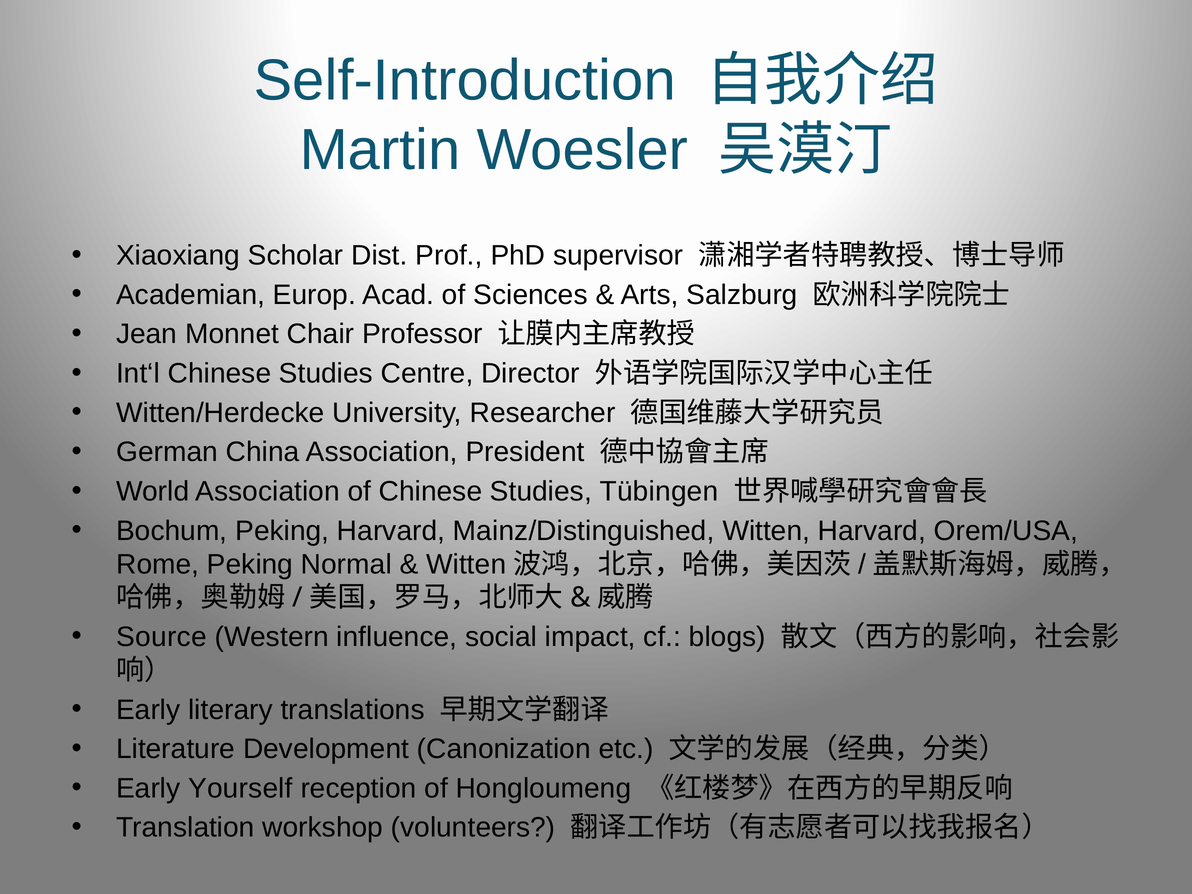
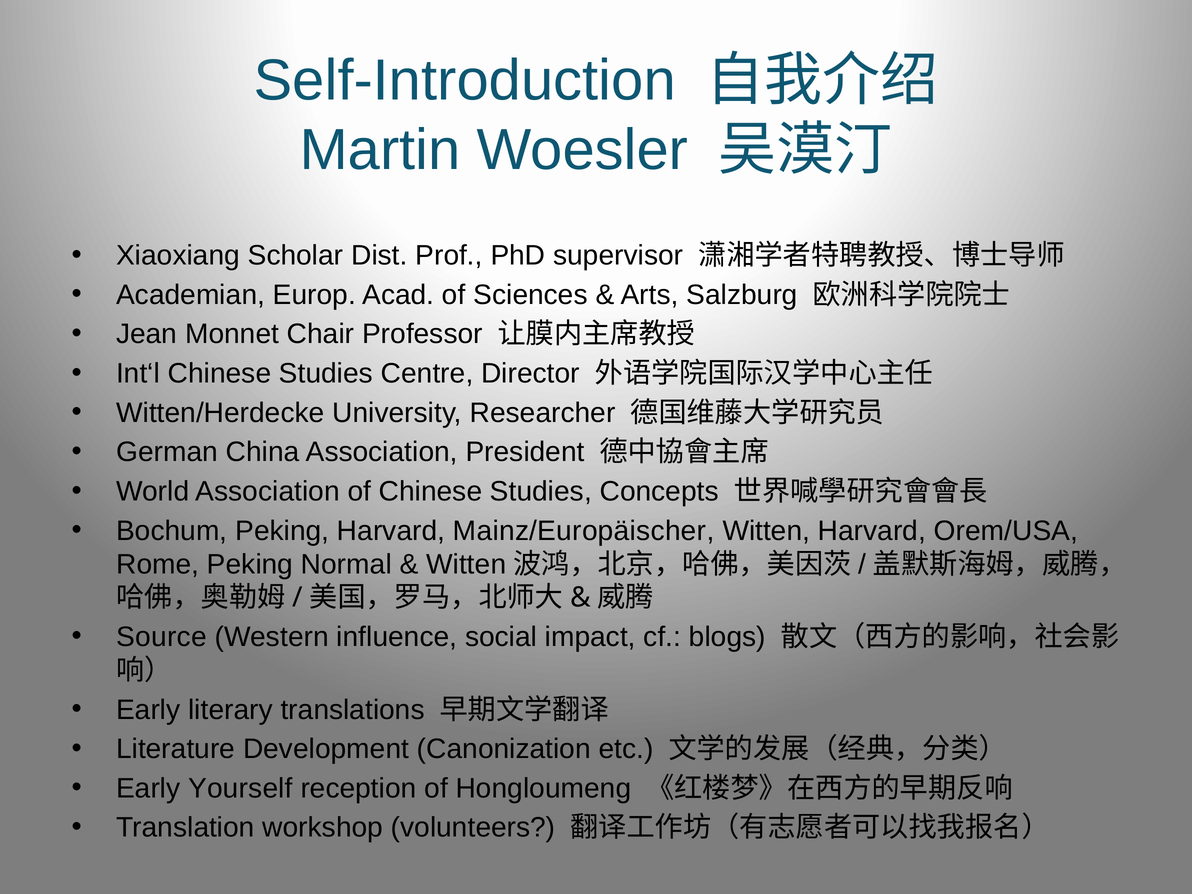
Tübingen: Tübingen -> Concepts
Mainz/Distinguished: Mainz/Distinguished -> Mainz/Europäischer
